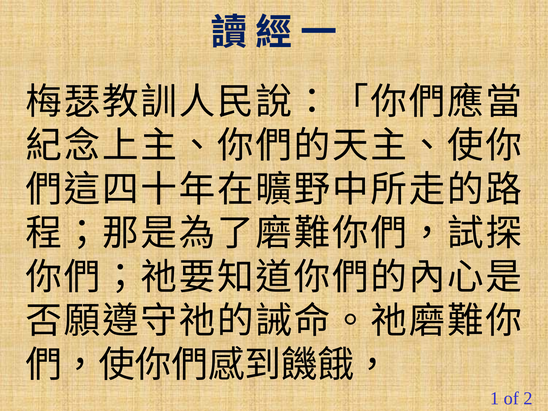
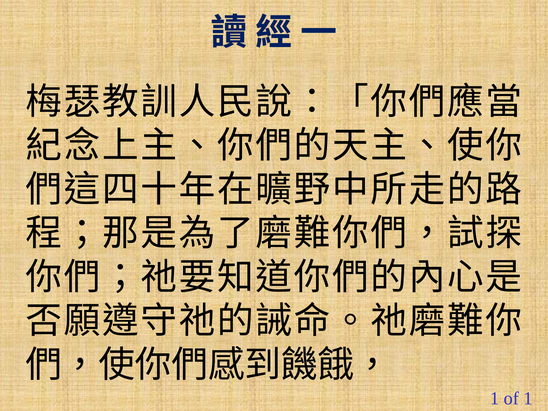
of 2: 2 -> 1
